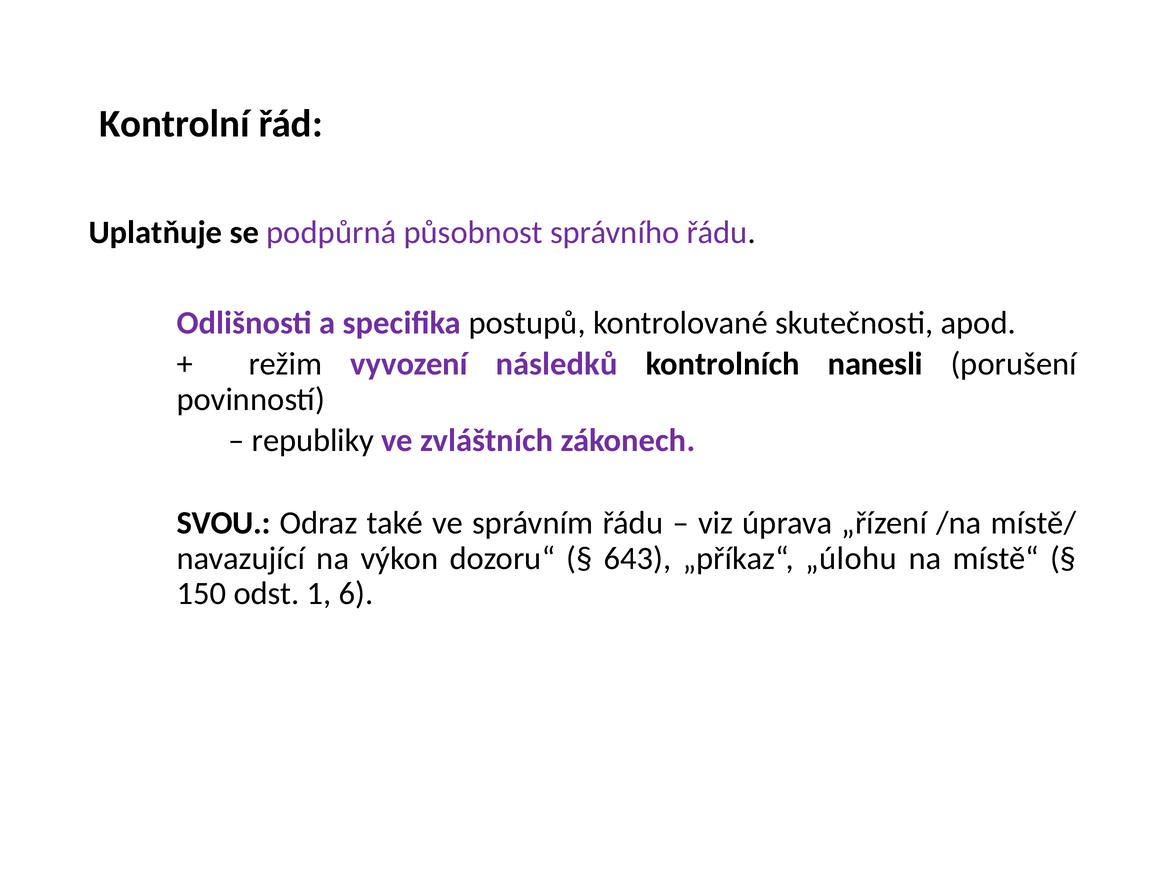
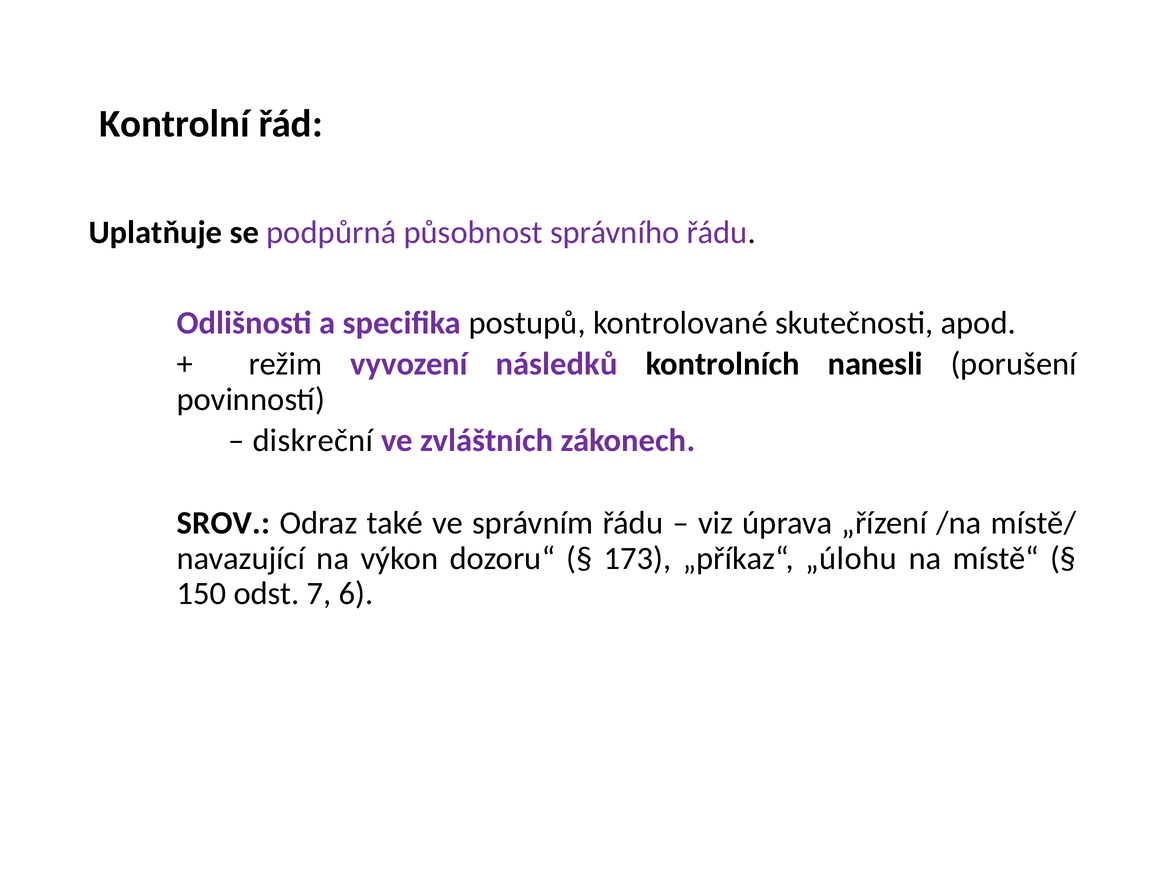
republiky: republiky -> diskreční
SVOU: SVOU -> SROV
643: 643 -> 173
1: 1 -> 7
